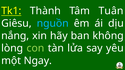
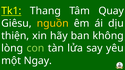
Thành: Thành -> Thang
Tuân: Tuân -> Quay
nguồn colour: light blue -> yellow
nắng: nắng -> thiện
